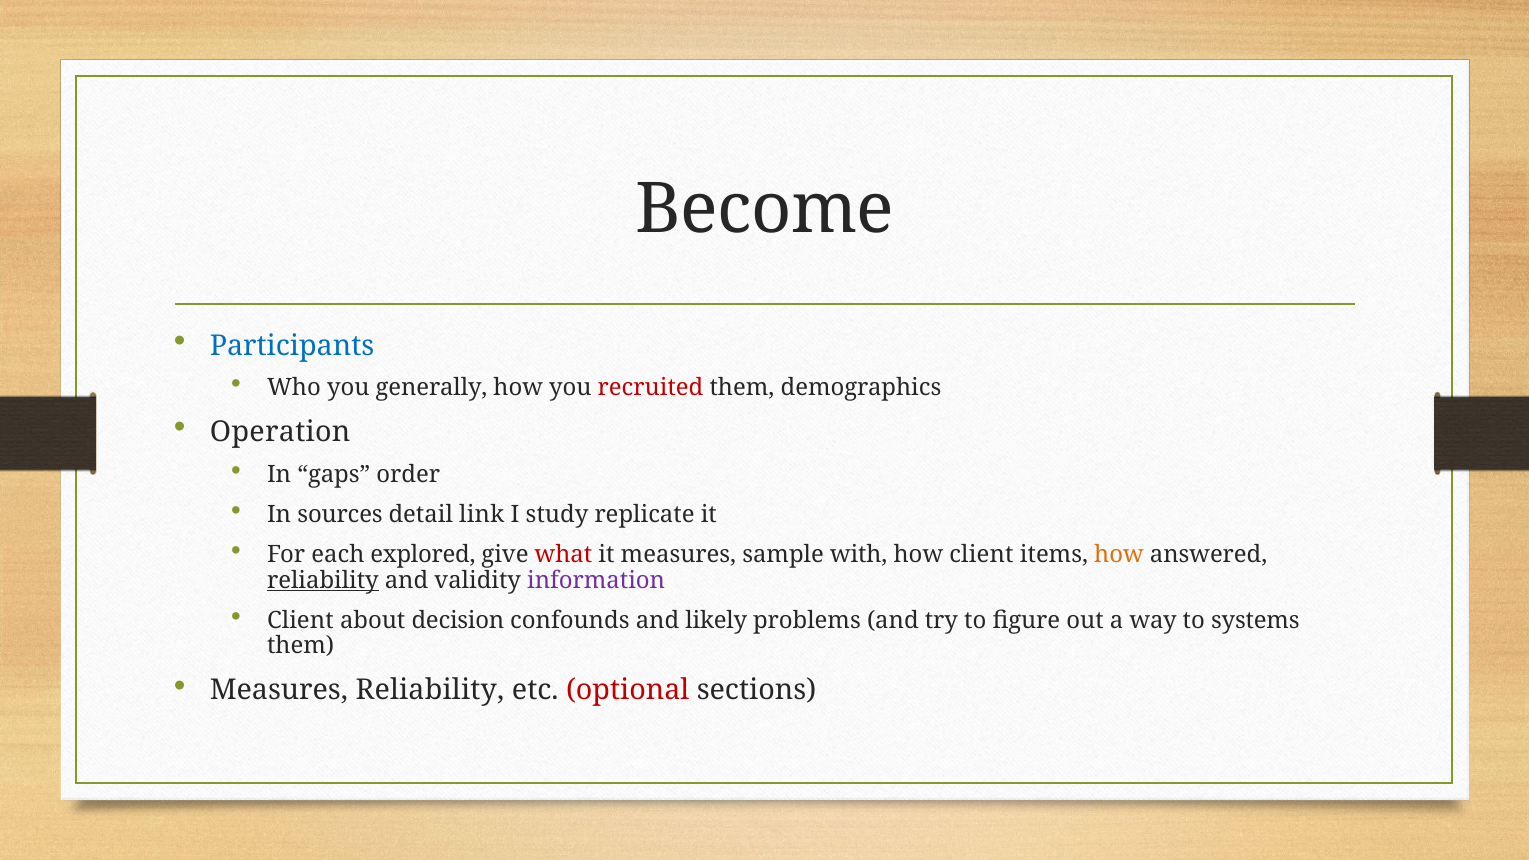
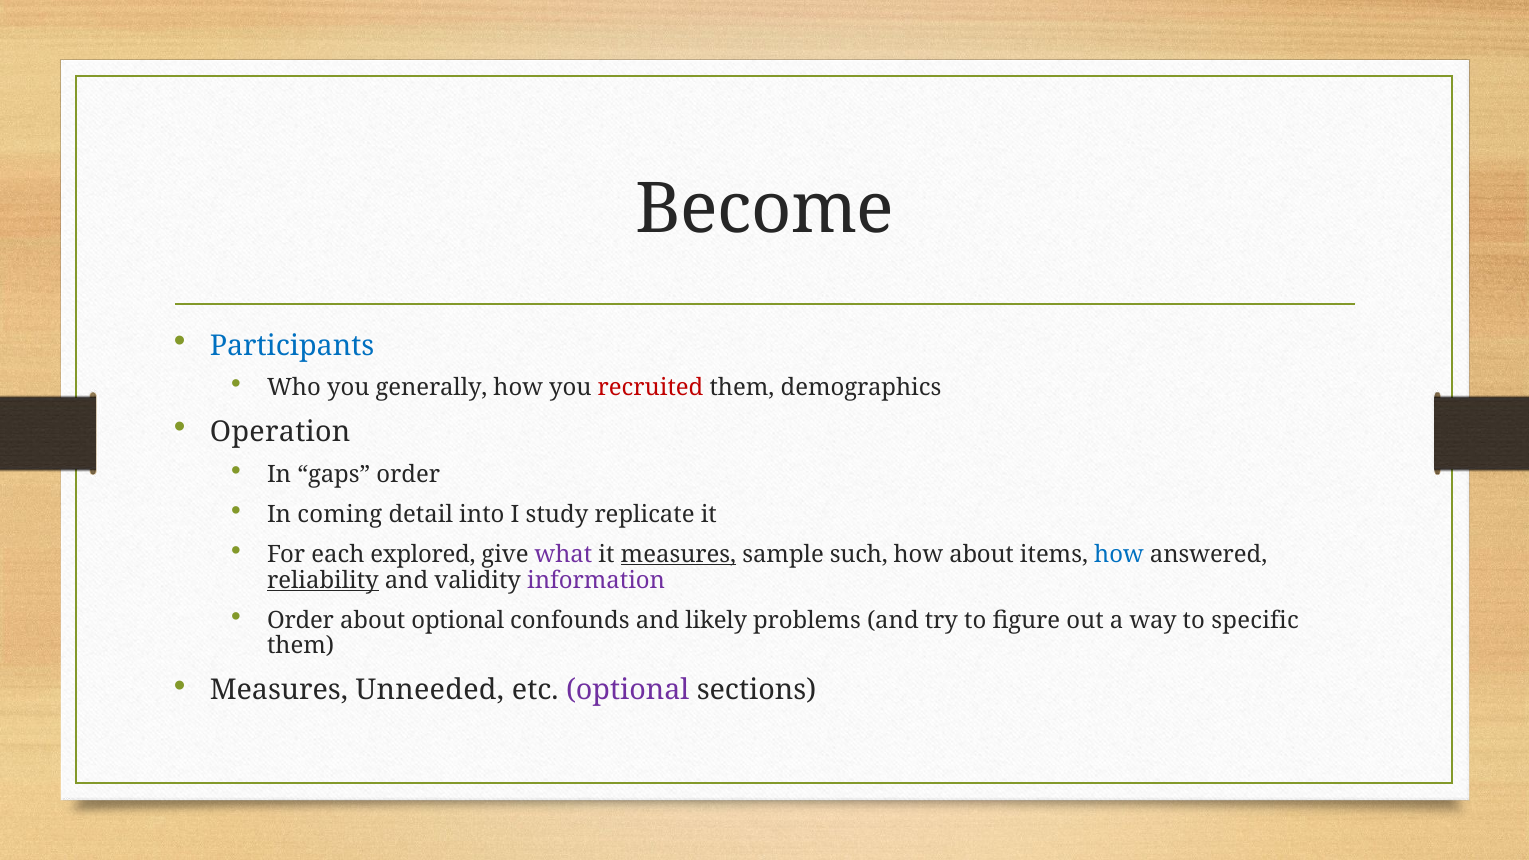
sources: sources -> coming
link: link -> into
what colour: red -> purple
measures at (678, 554) underline: none -> present
with: with -> such
how client: client -> about
how at (1119, 554) colour: orange -> blue
Client at (300, 620): Client -> Order
about decision: decision -> optional
systems: systems -> specific
Measures Reliability: Reliability -> Unneeded
optional at (628, 691) colour: red -> purple
